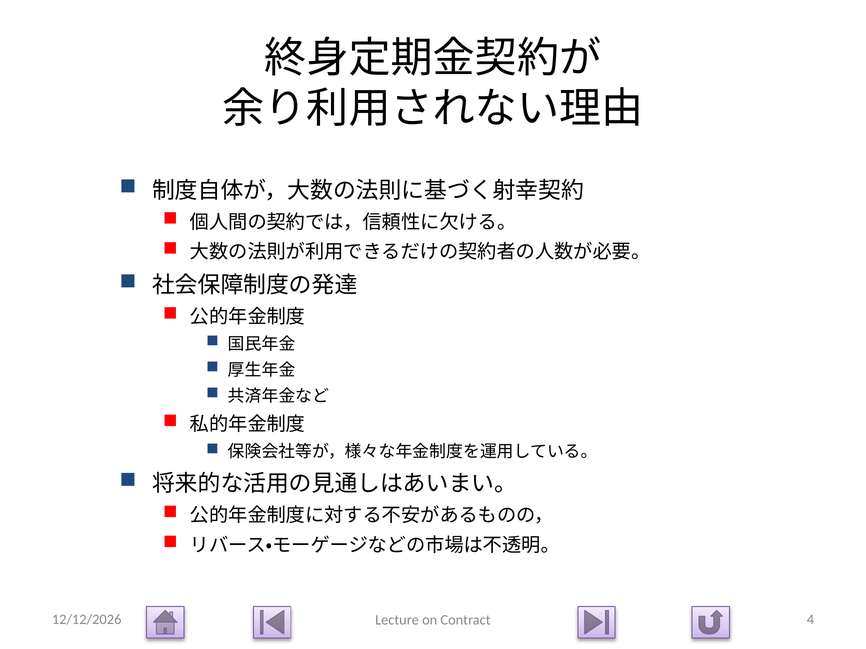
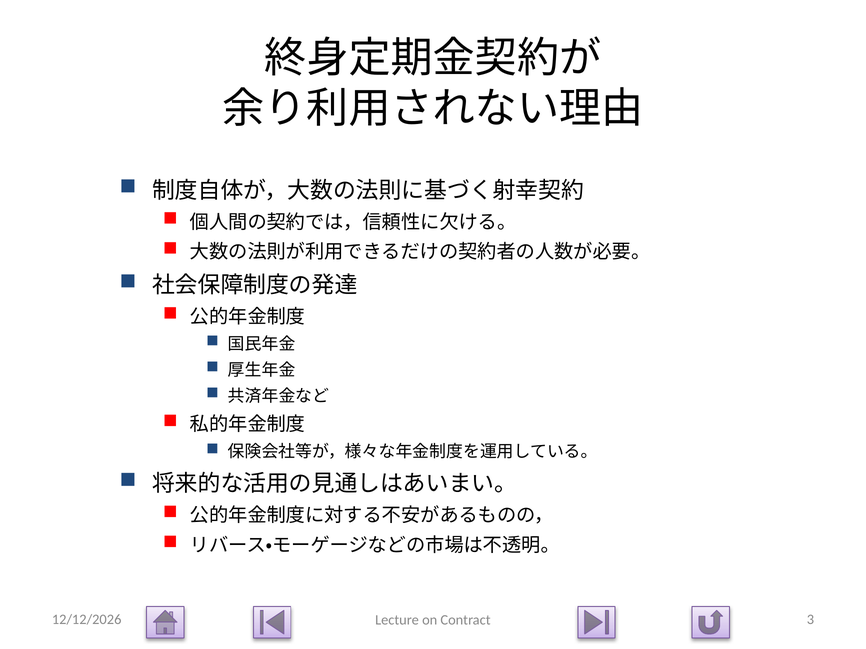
4: 4 -> 3
